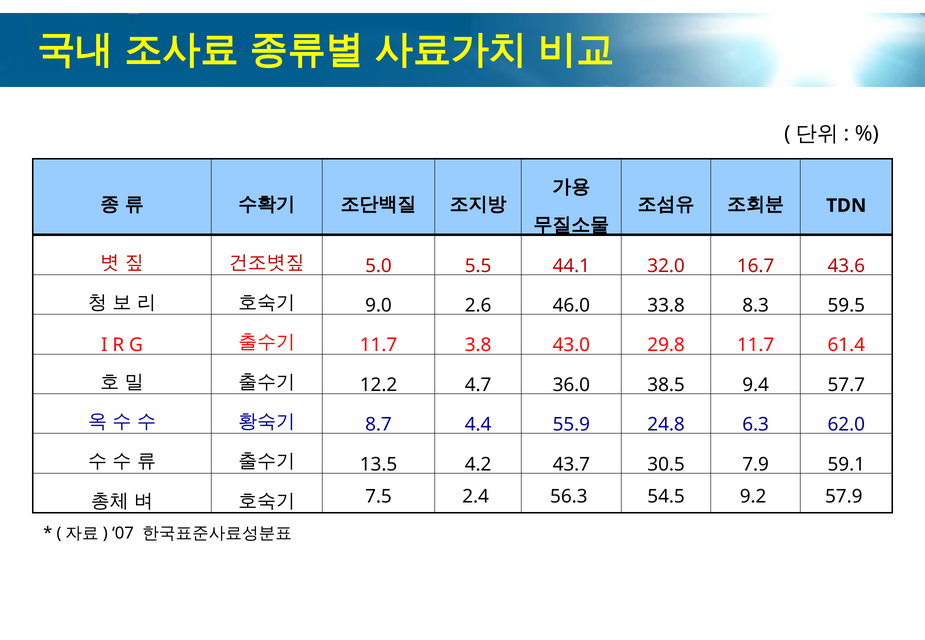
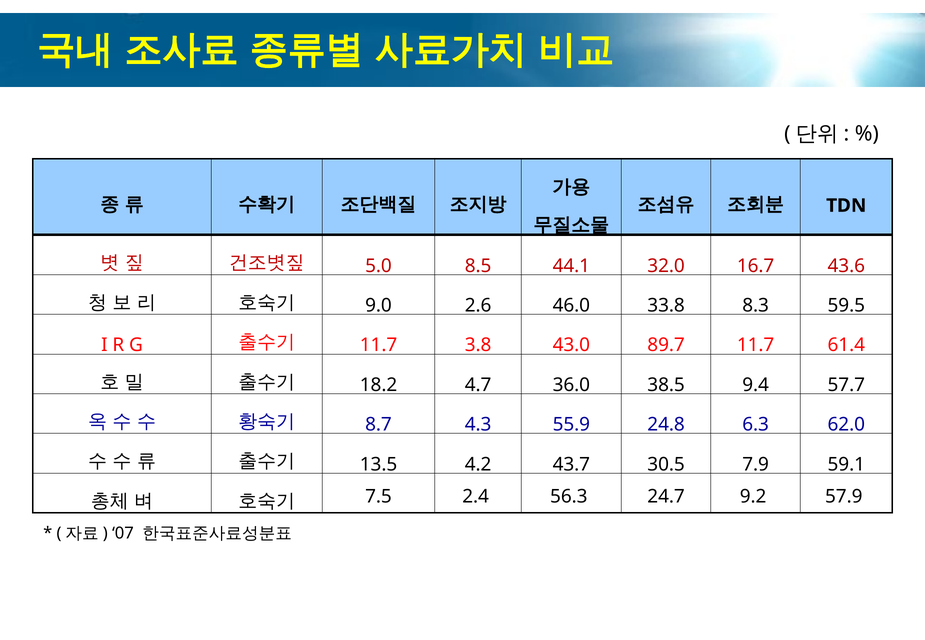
5.5: 5.5 -> 8.5
29.8: 29.8 -> 89.7
12.2: 12.2 -> 18.2
4.4: 4.4 -> 4.3
54.5: 54.5 -> 24.7
